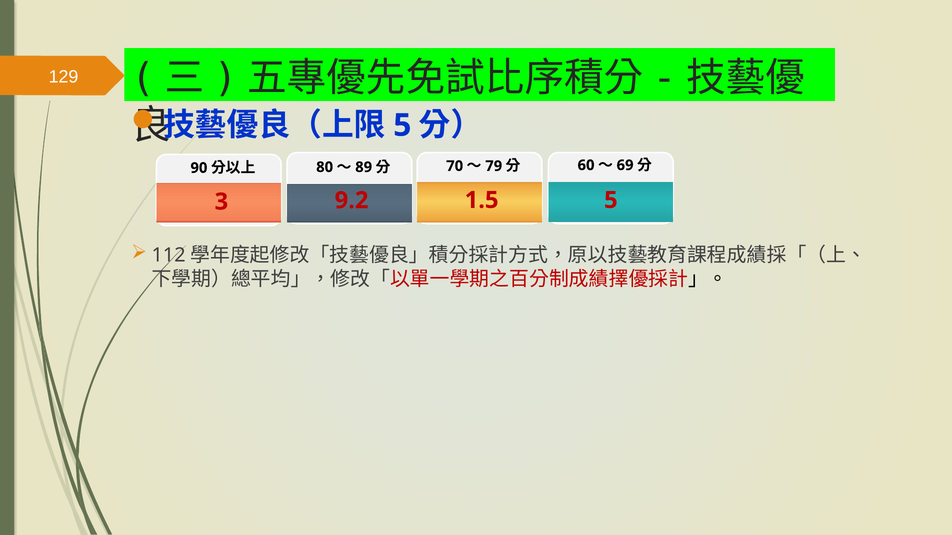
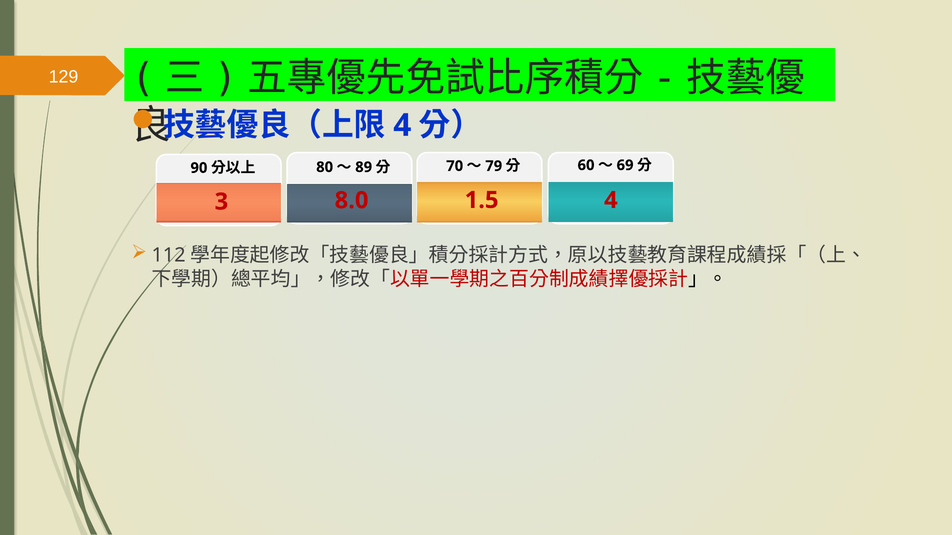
5 at (402, 125): 5 -> 4
9.2: 9.2 -> 8.0
1.5 5: 5 -> 4
